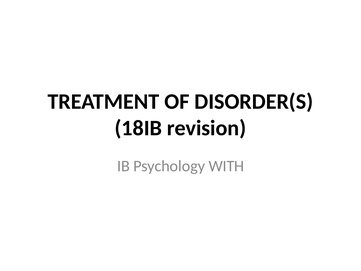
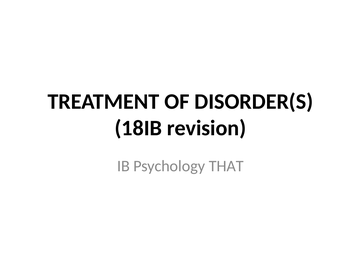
WITH: WITH -> THAT
